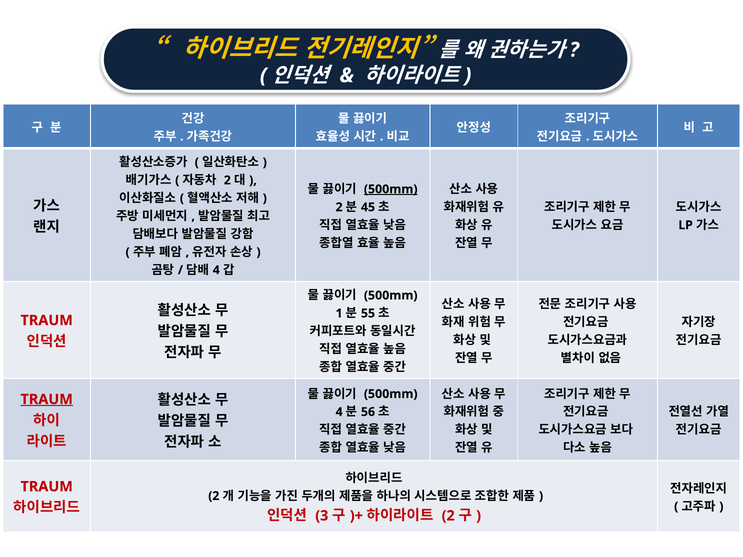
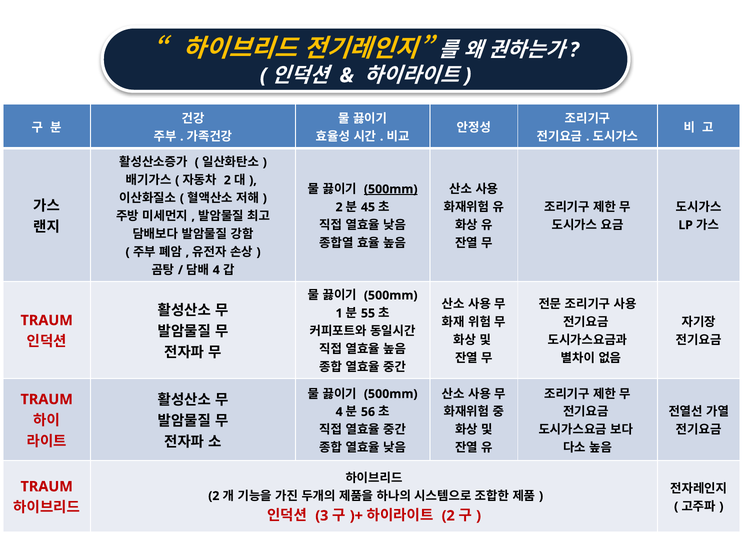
TRAUM at (47, 400) underline: present -> none
